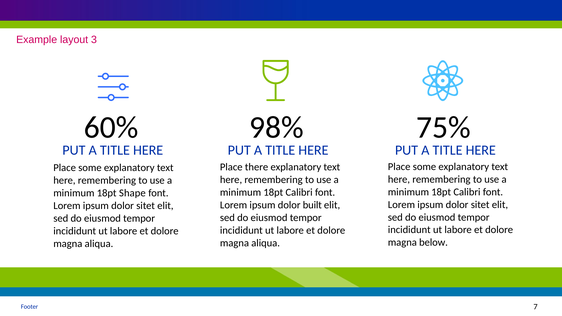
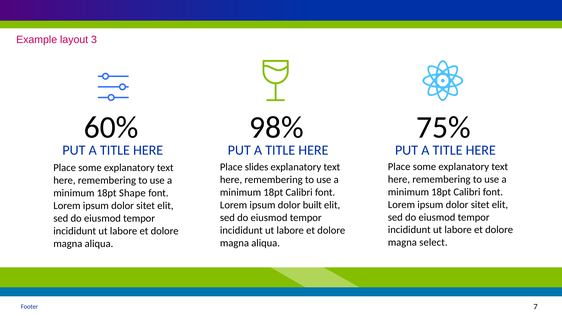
there: there -> slides
below: below -> select
